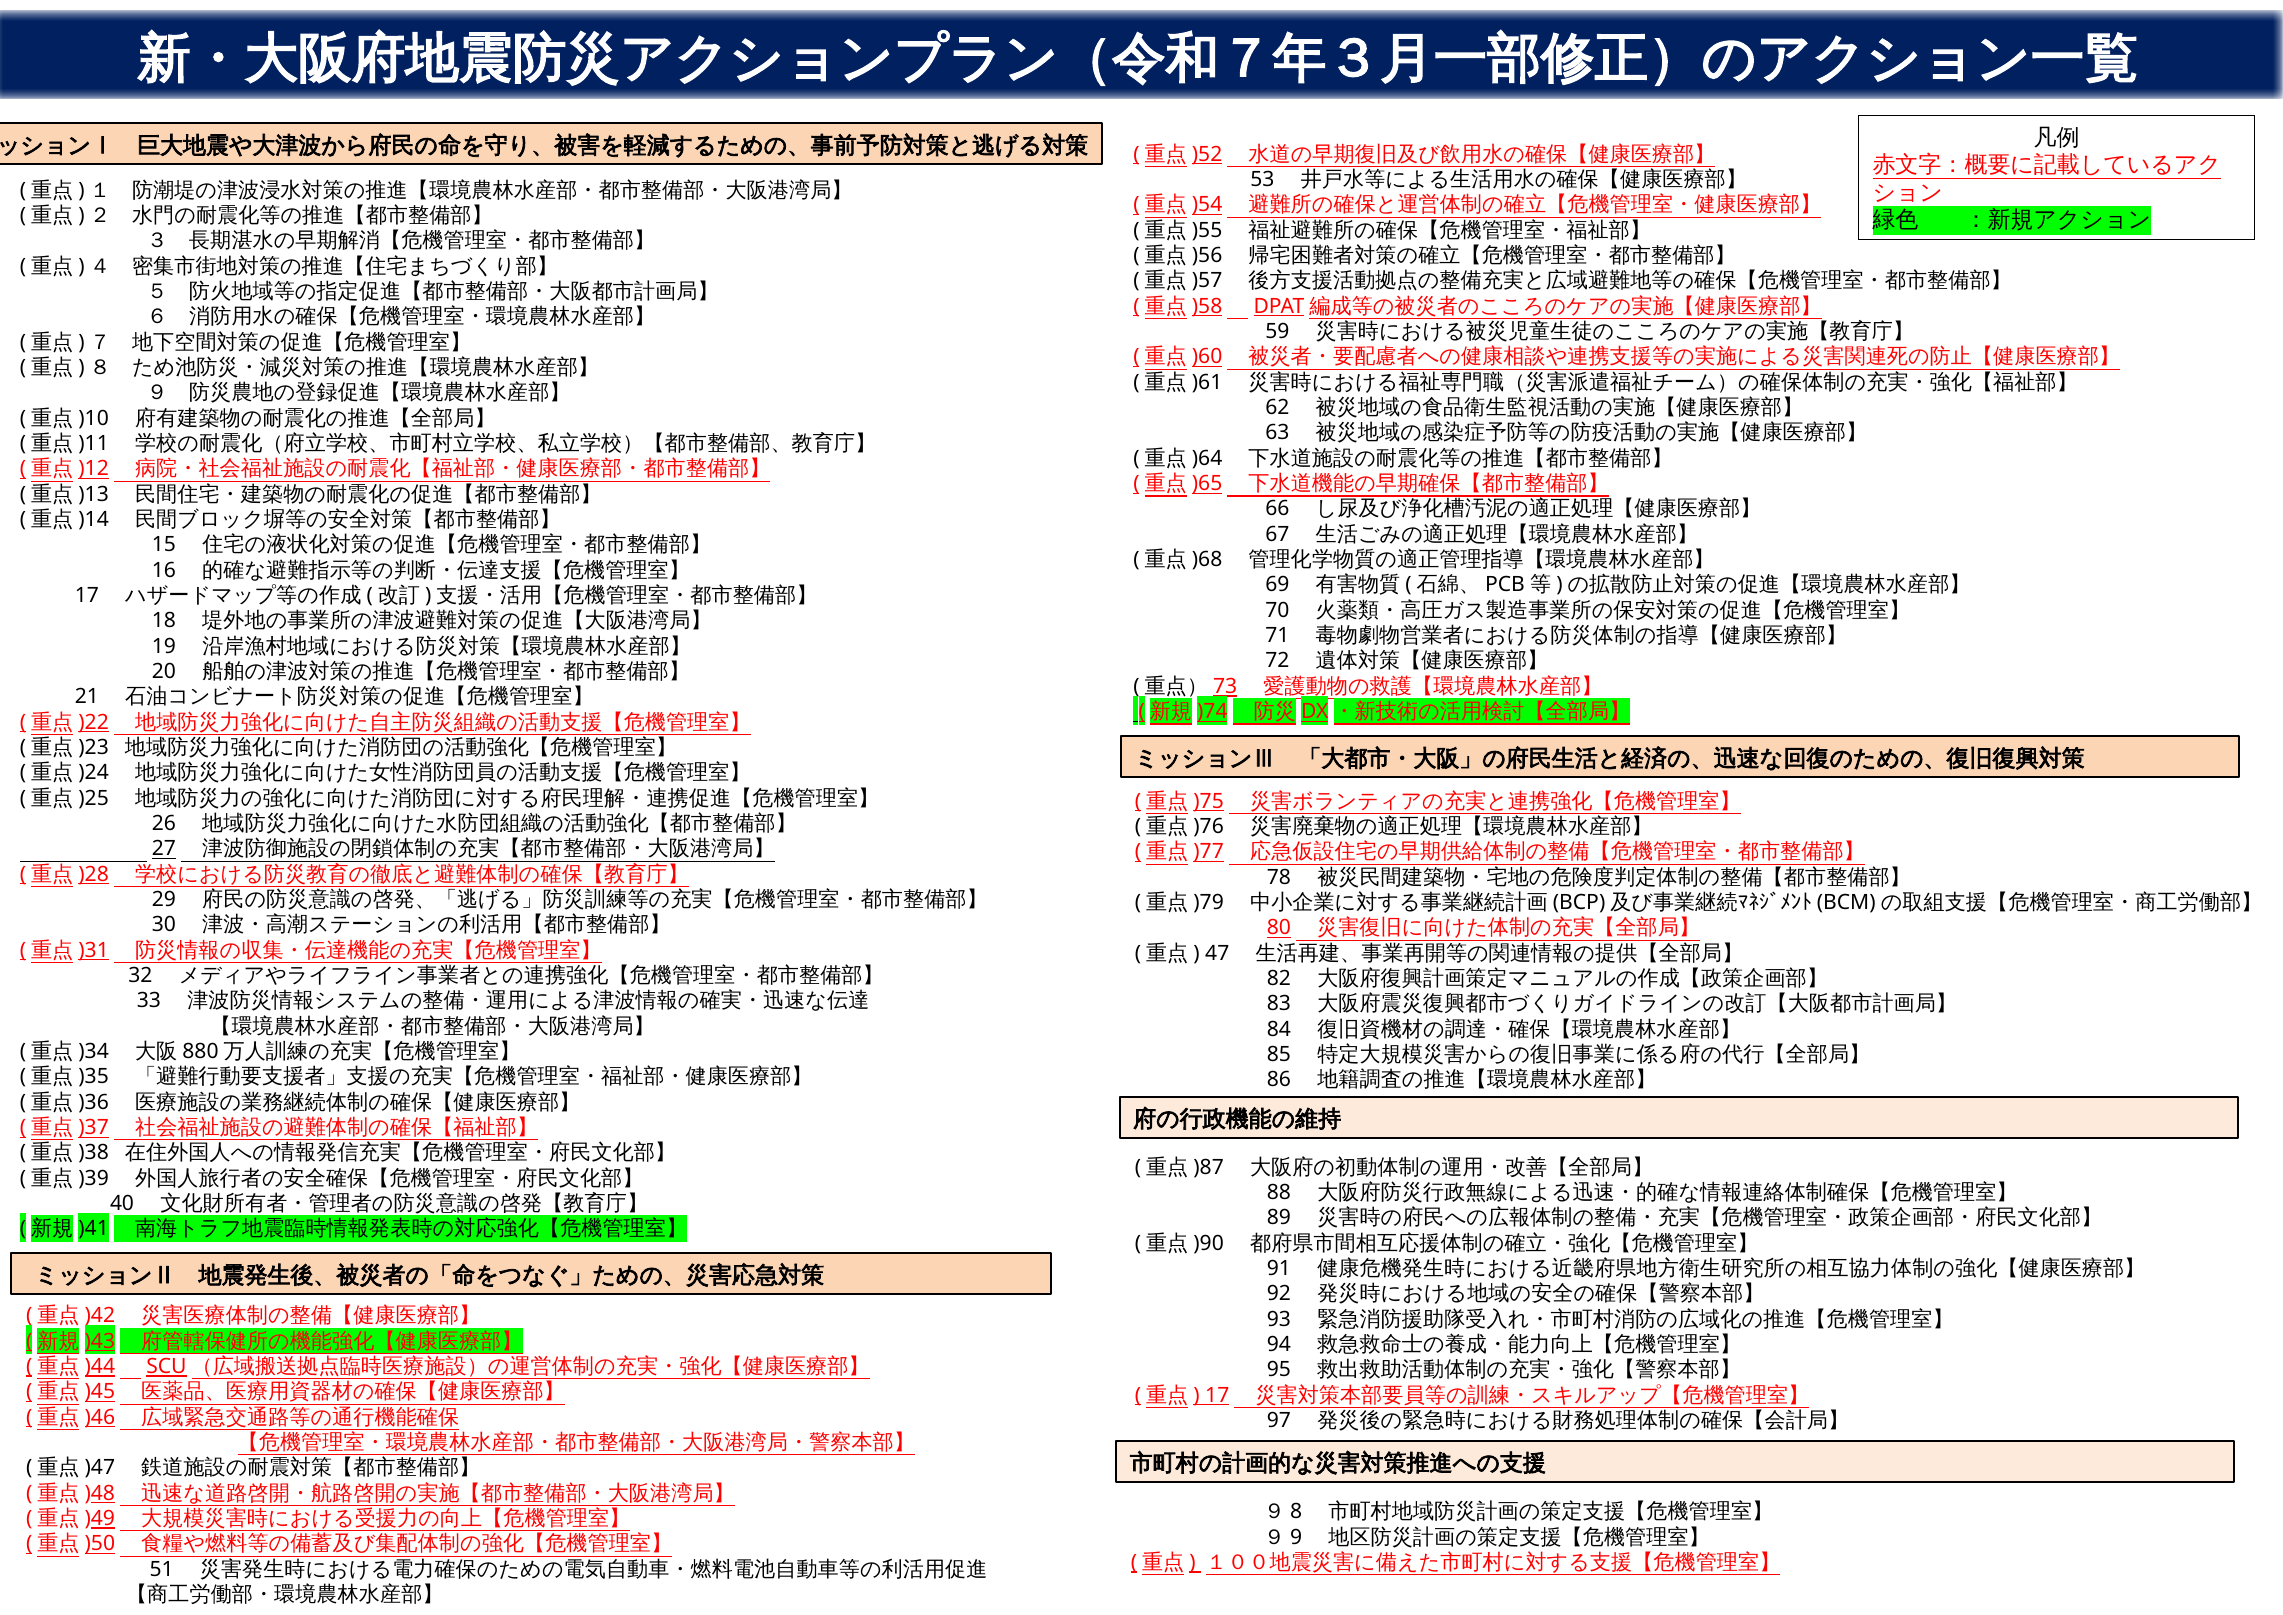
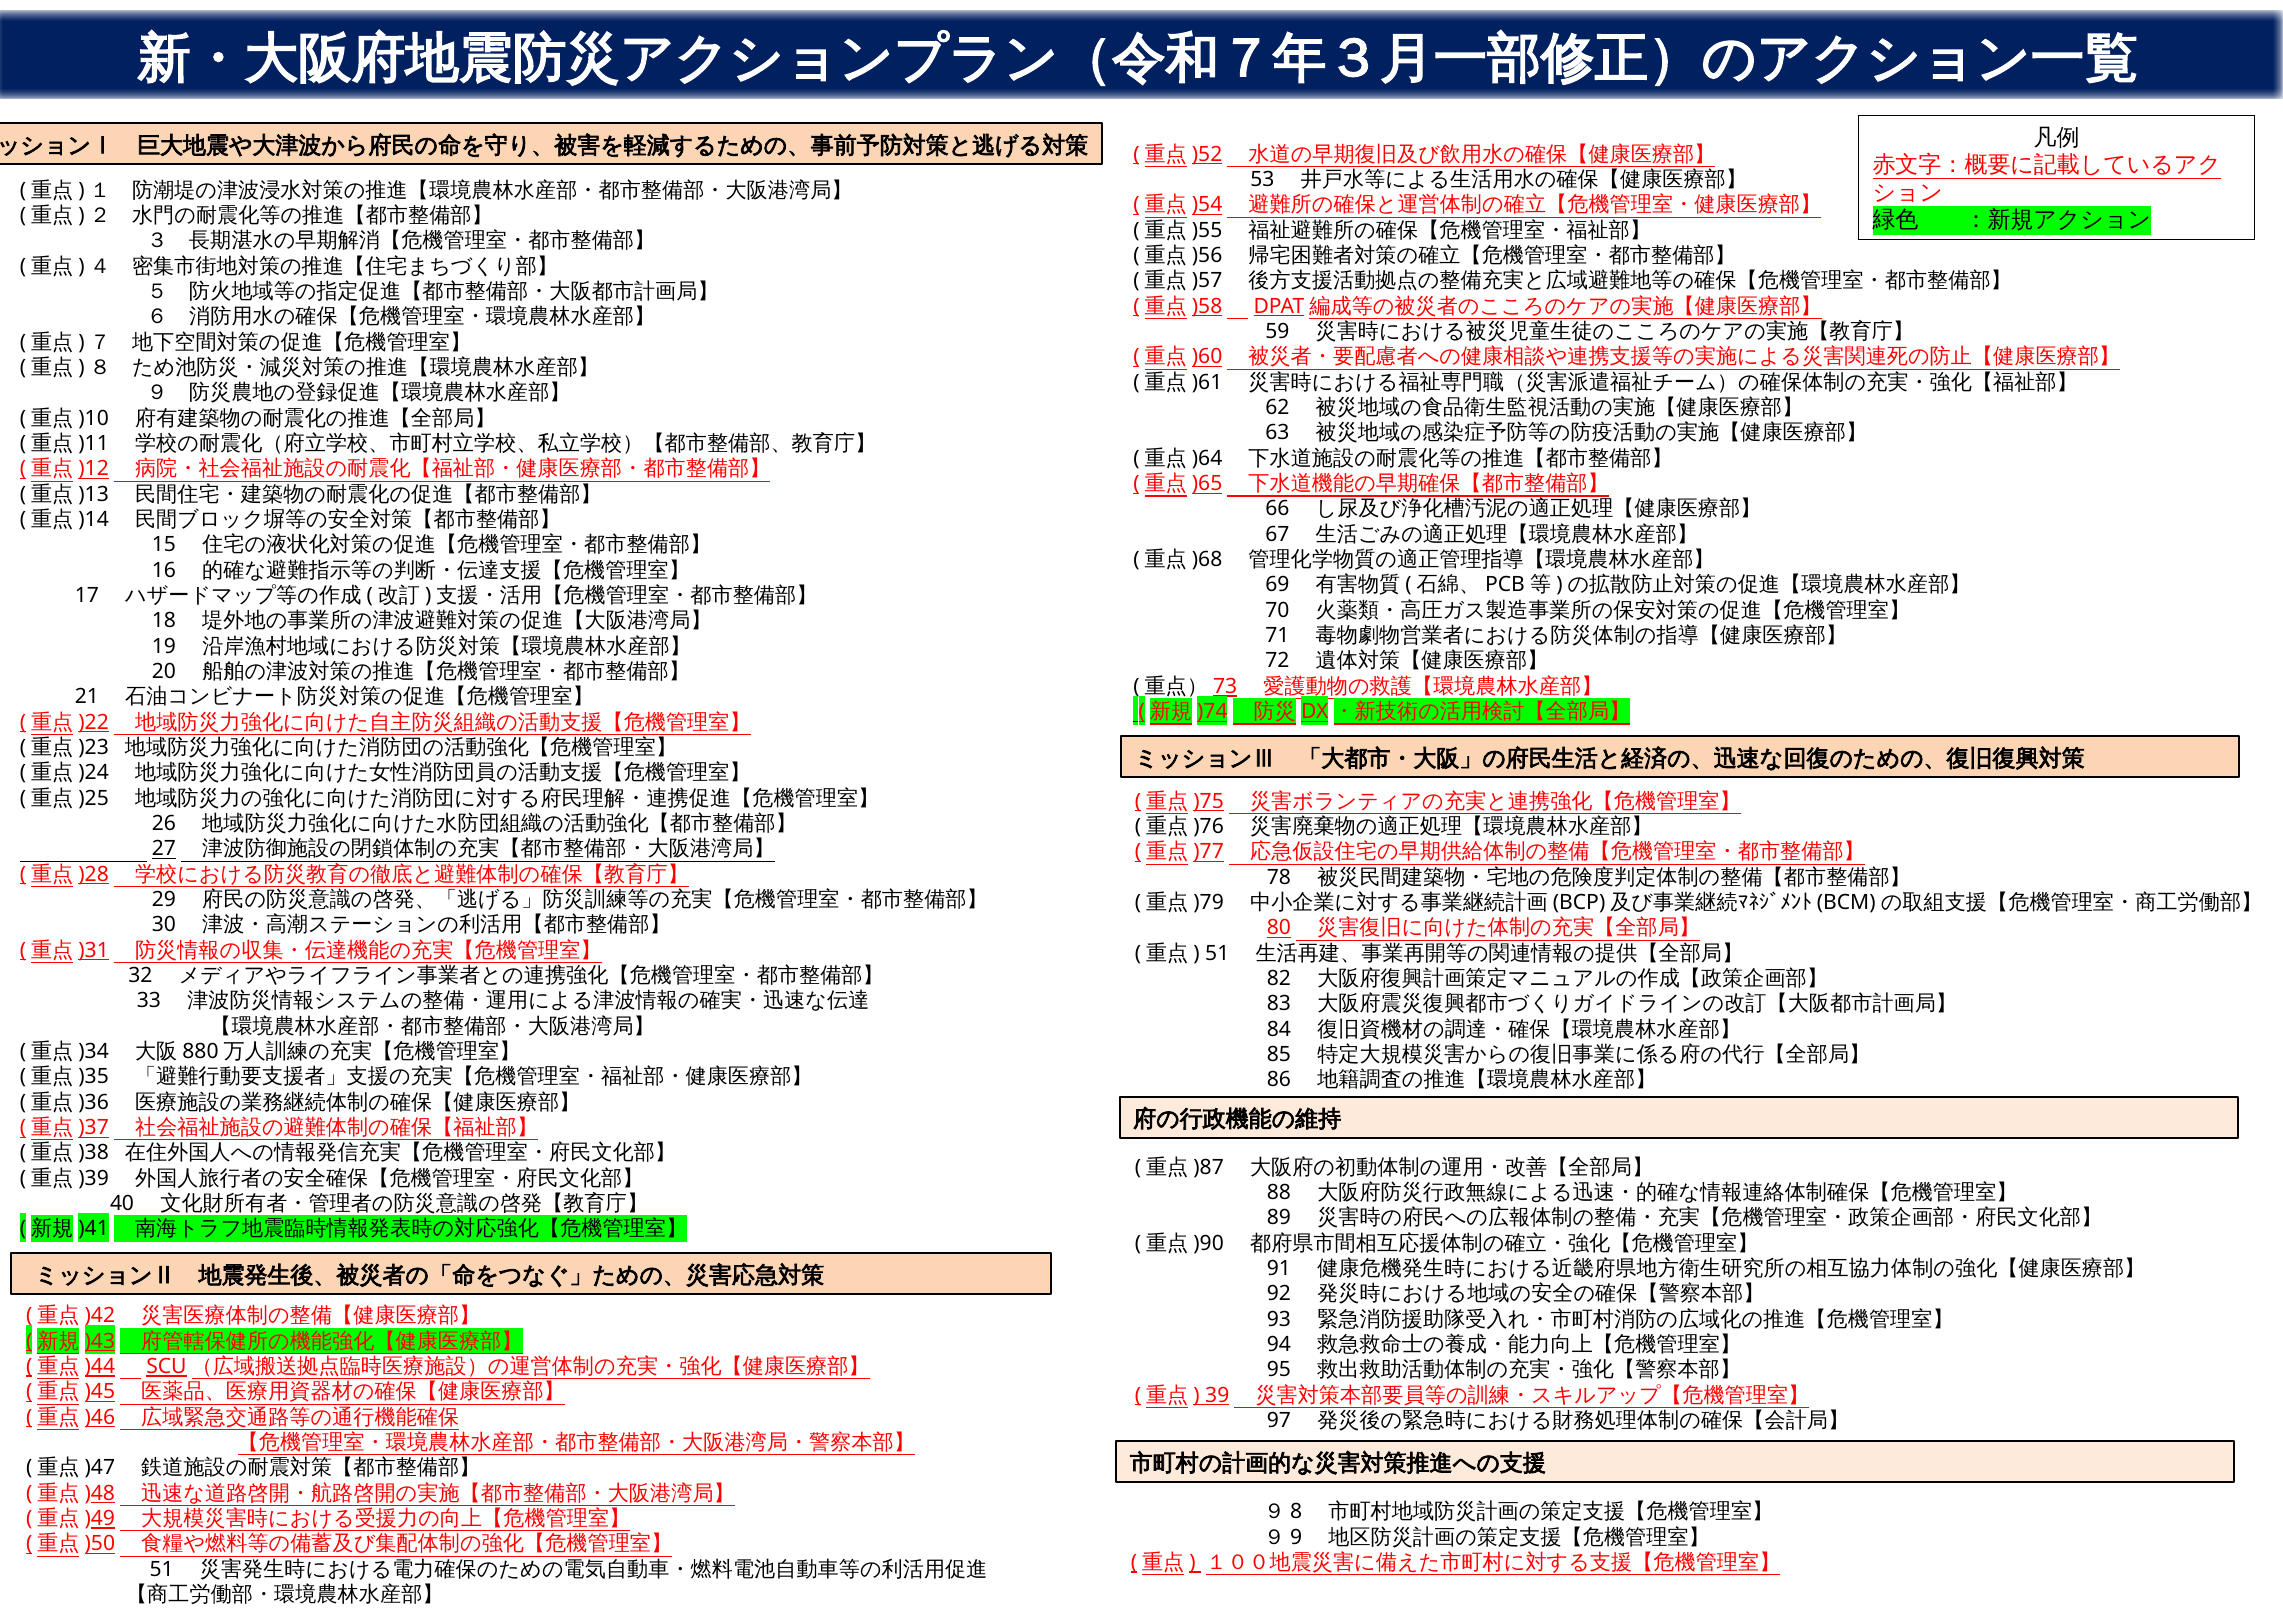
47 at (1217, 953): 47 -> 51
17 at (1217, 1395): 17 -> 39
